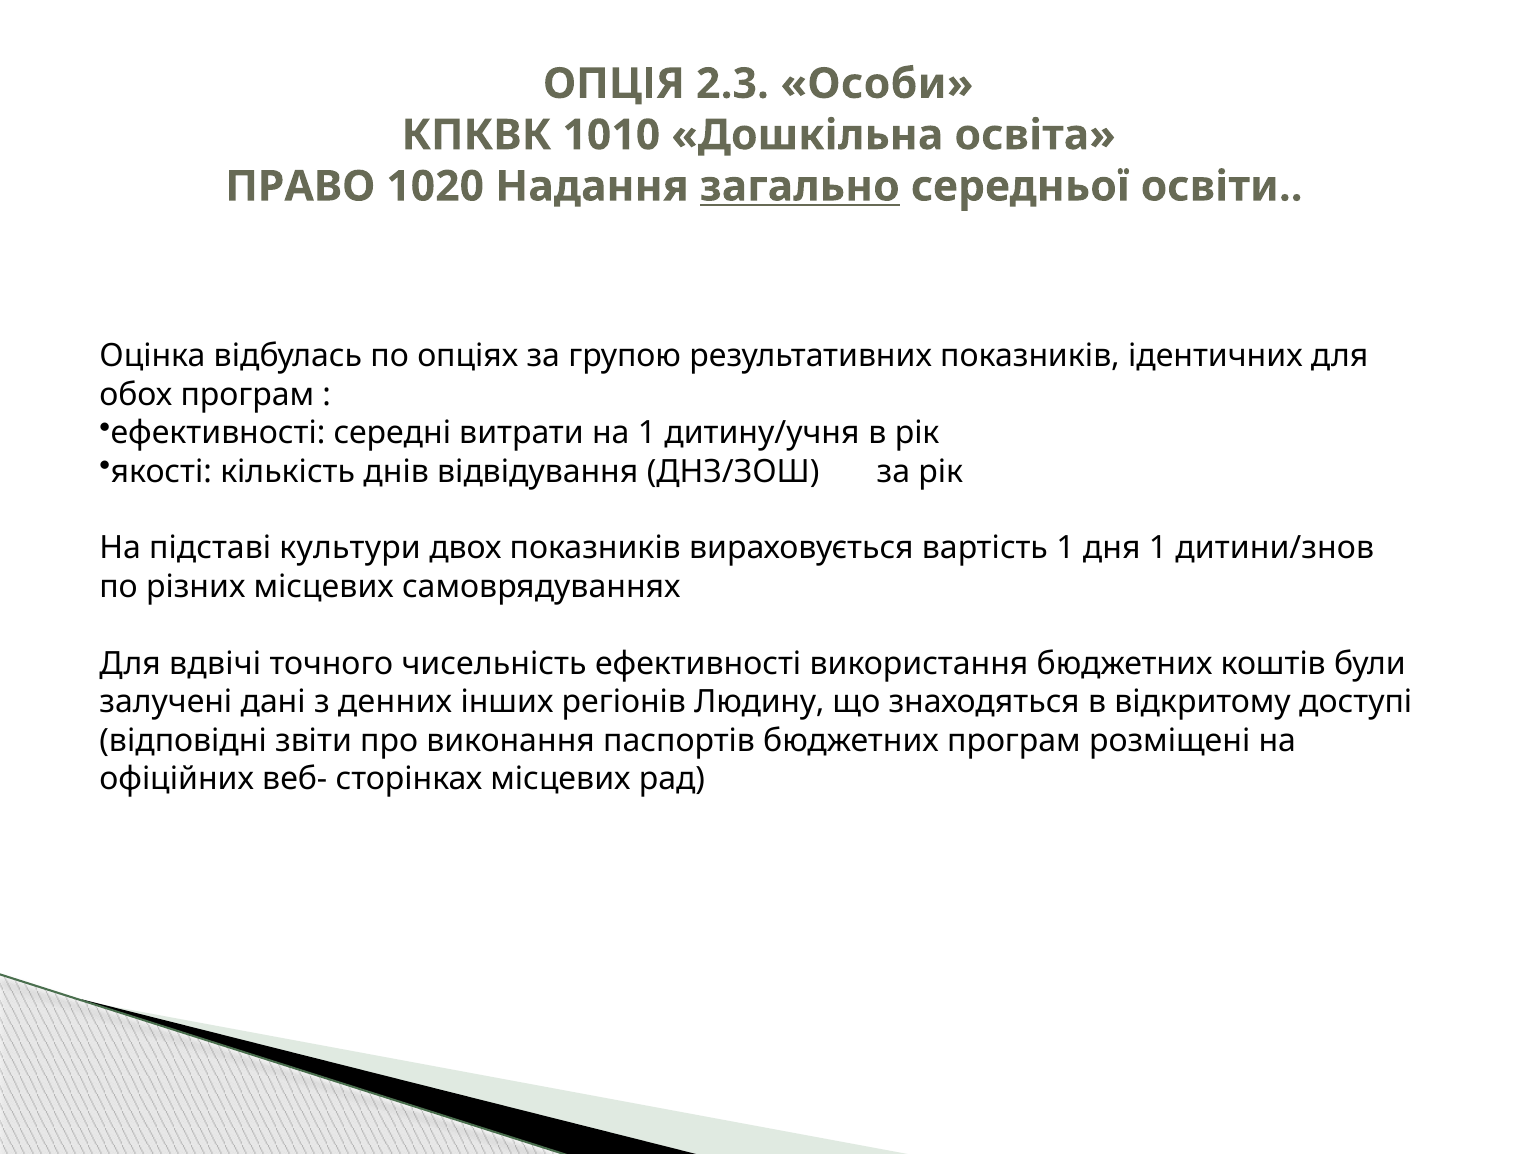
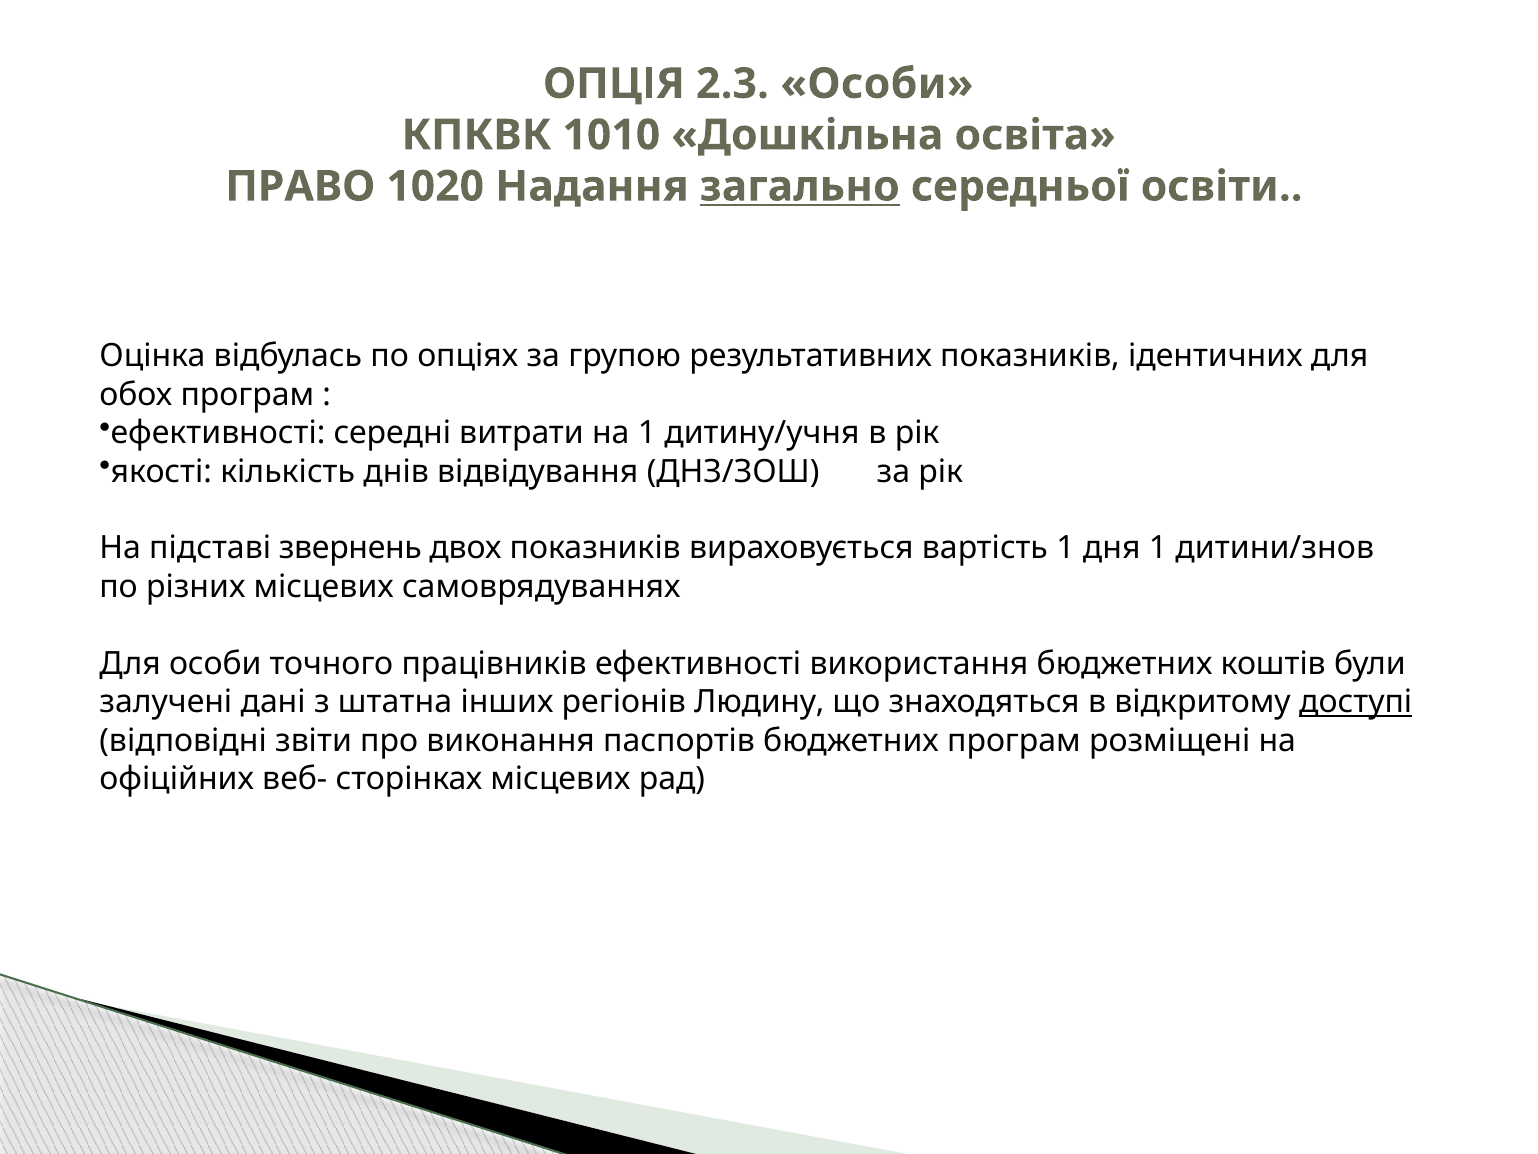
культури: культури -> звернень
Для вдвічі: вдвічі -> особи
чисельність: чисельність -> працівників
денних: денних -> штатна
доступі underline: none -> present
